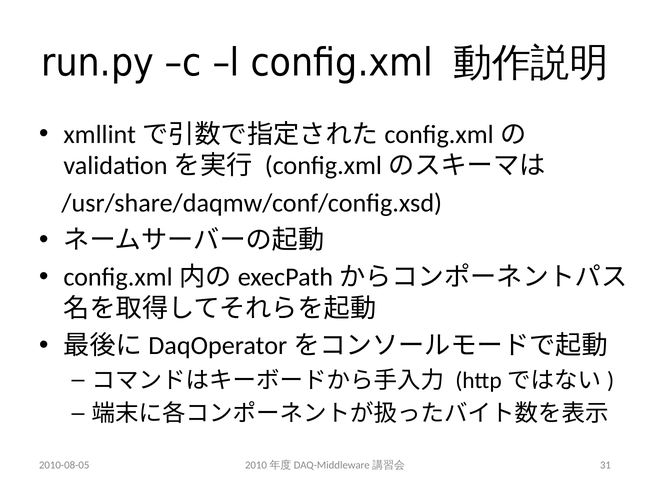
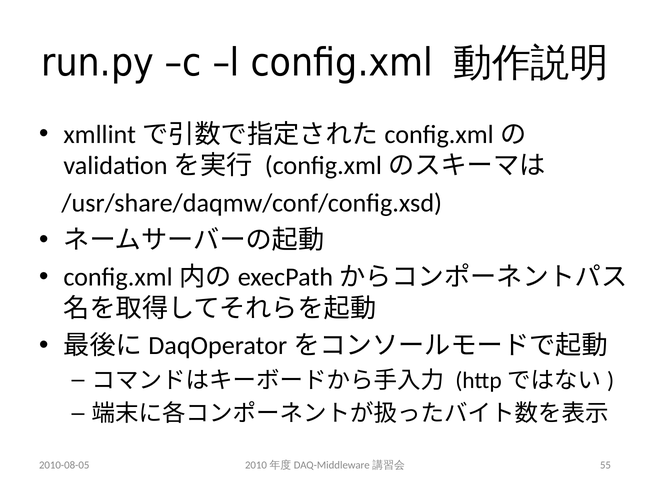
31: 31 -> 55
